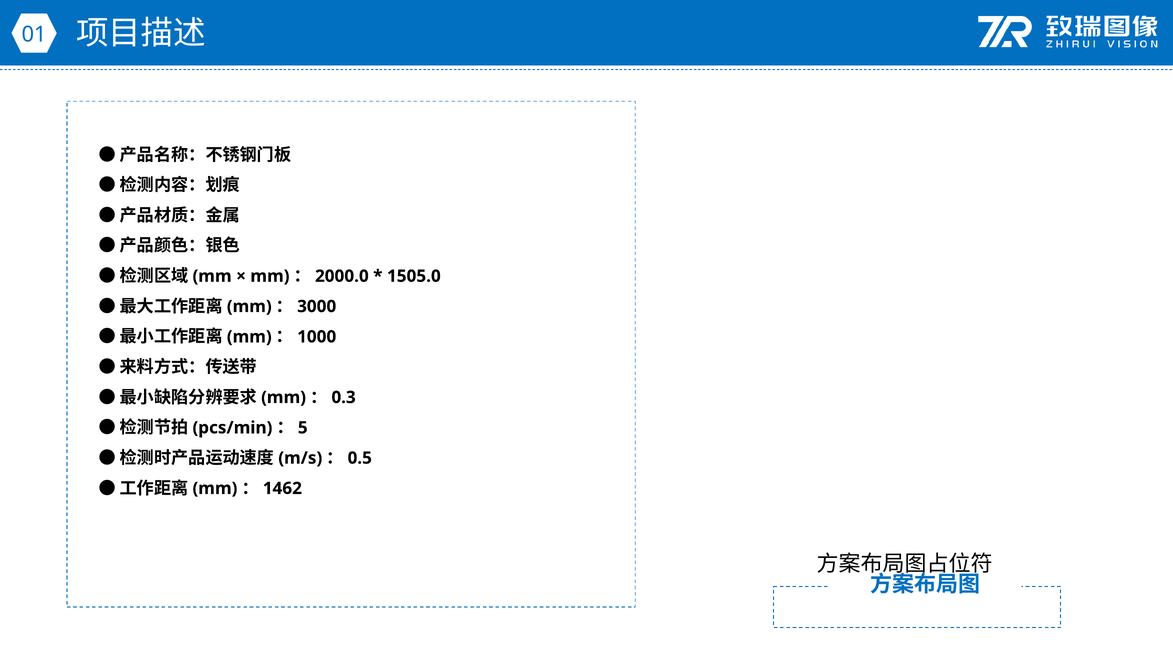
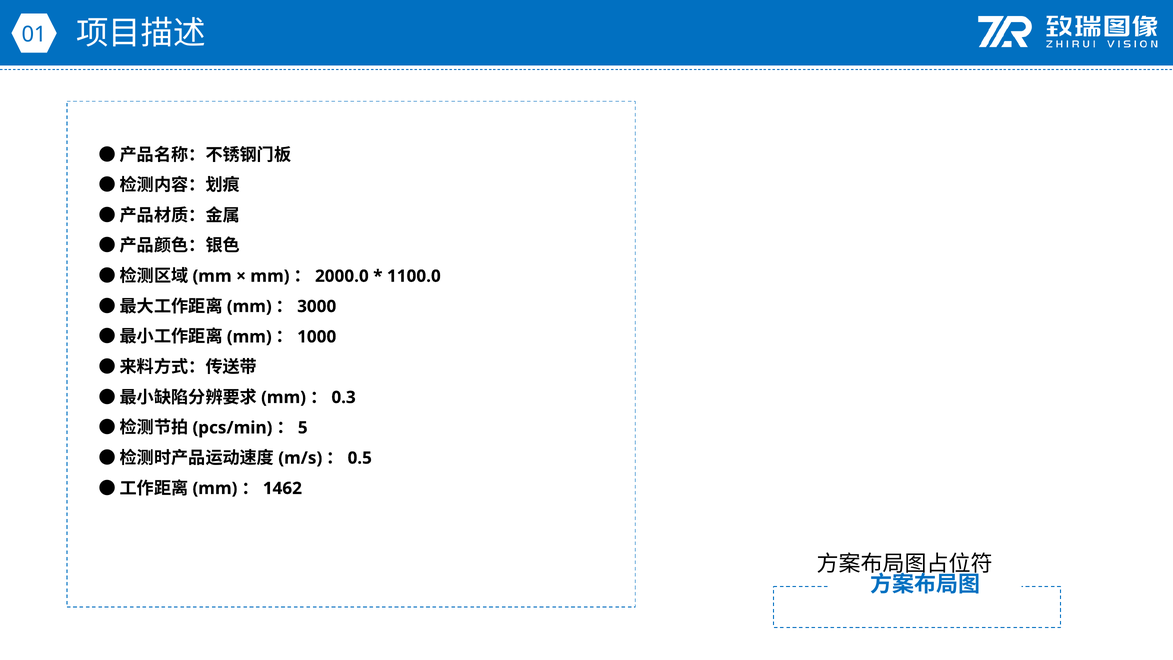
1505.0: 1505.0 -> 1100.0
